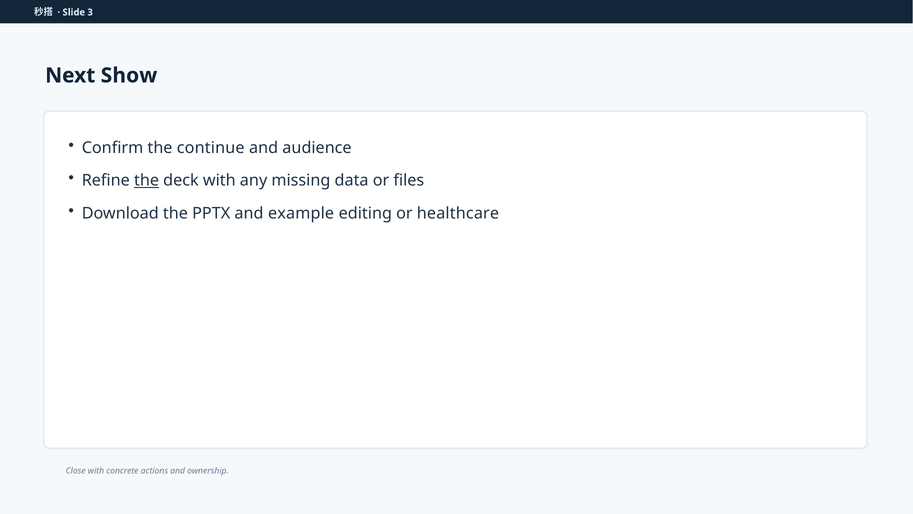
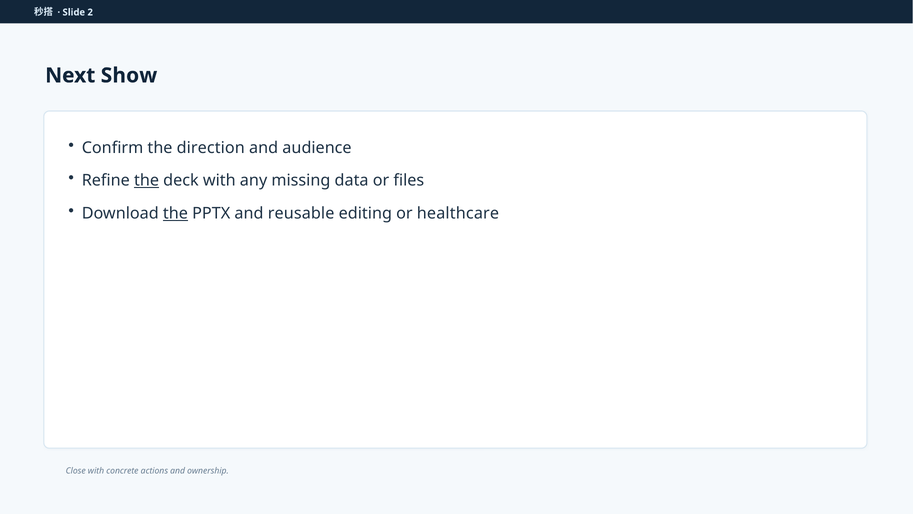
3: 3 -> 2
continue: continue -> direction
the at (175, 213) underline: none -> present
example: example -> reusable
